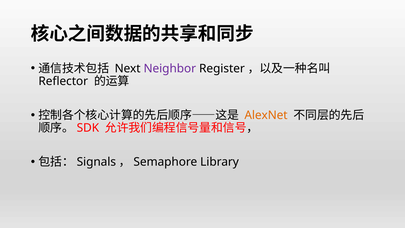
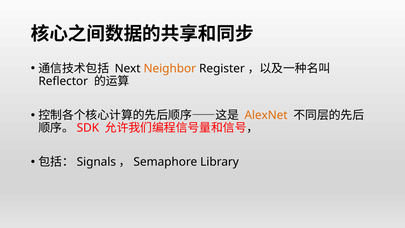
Neighbor colour: purple -> orange
